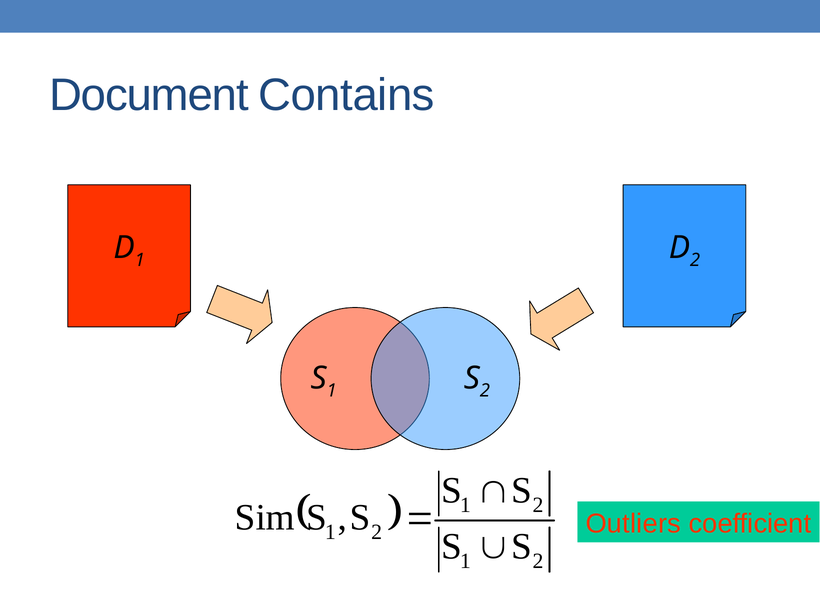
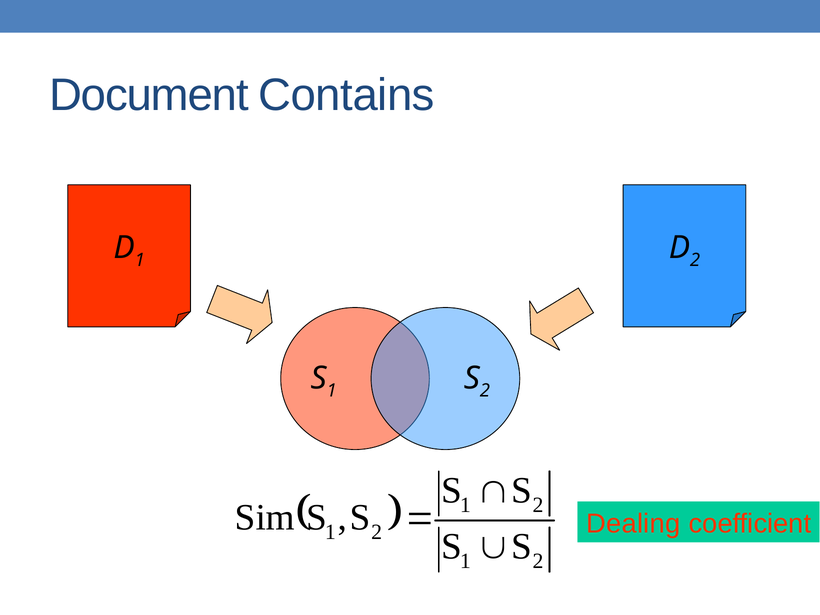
Outliers: Outliers -> Dealing
